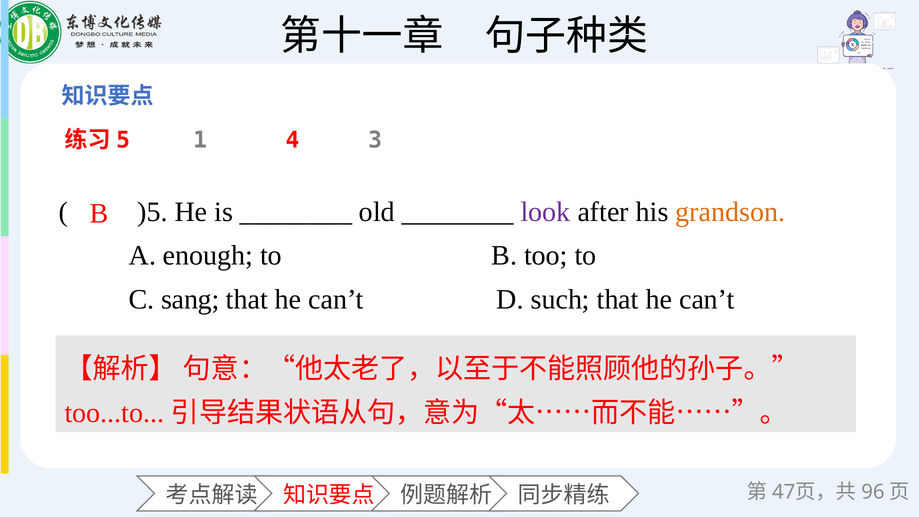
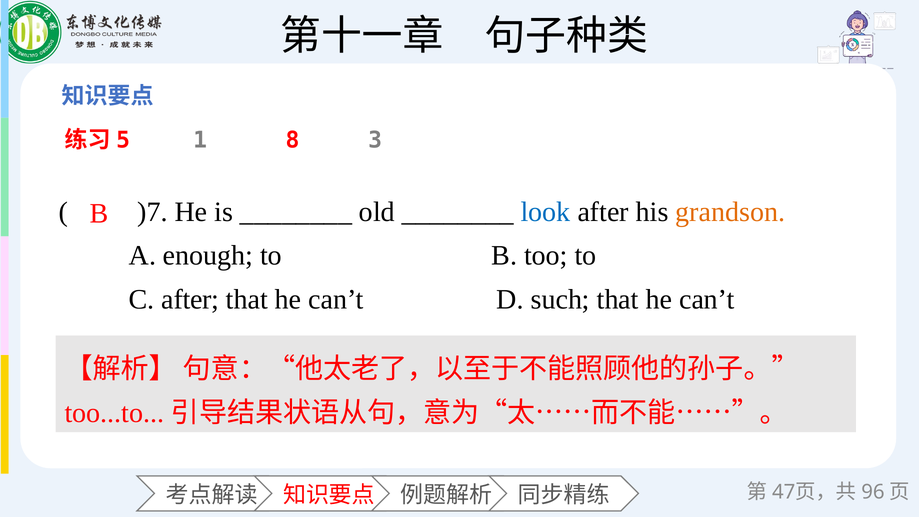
4: 4 -> 8
)5: )5 -> )7
look colour: purple -> blue
C sang: sang -> after
